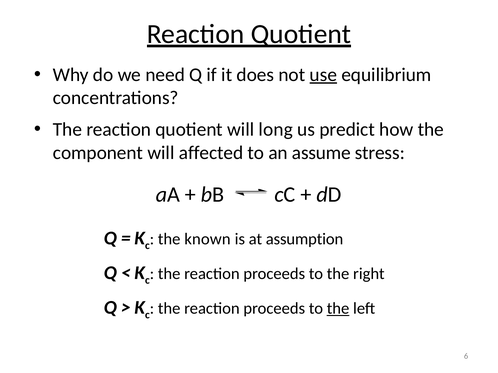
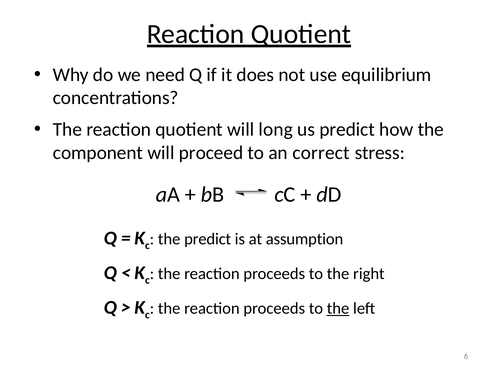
use underline: present -> none
affected: affected -> proceed
assume: assume -> correct
the known: known -> predict
